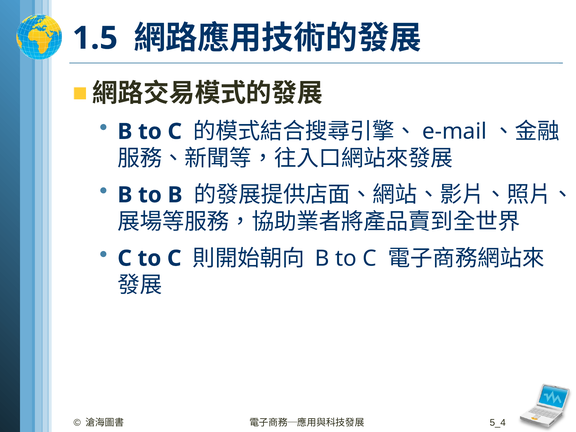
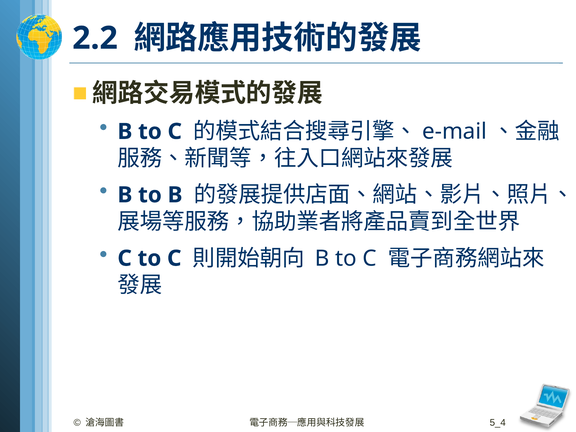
1.5: 1.5 -> 2.2
